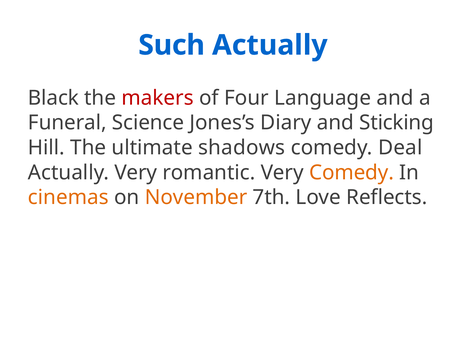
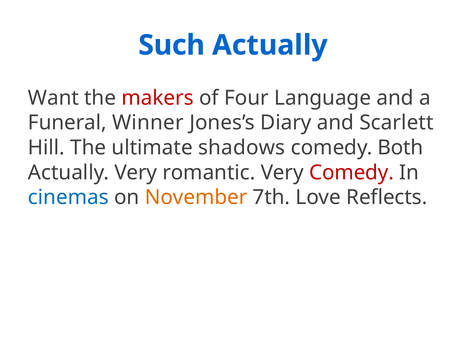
Black: Black -> Want
Science: Science -> Winner
Sticking: Sticking -> Scarlett
Deal: Deal -> Both
Comedy at (351, 172) colour: orange -> red
cinemas colour: orange -> blue
